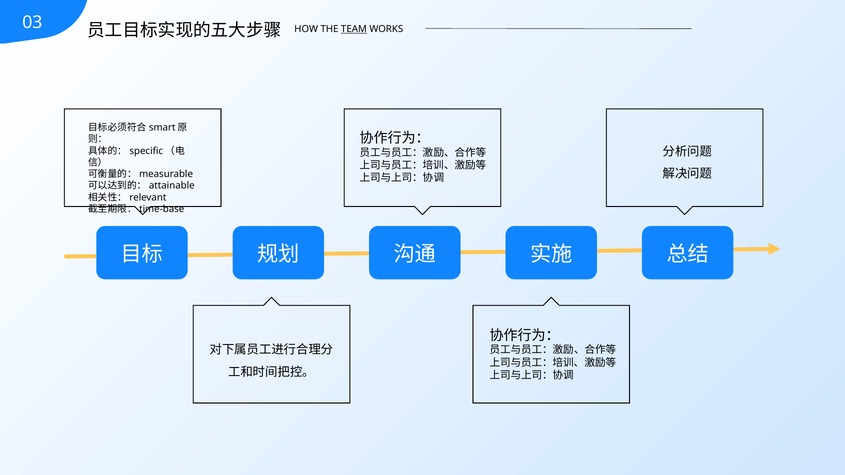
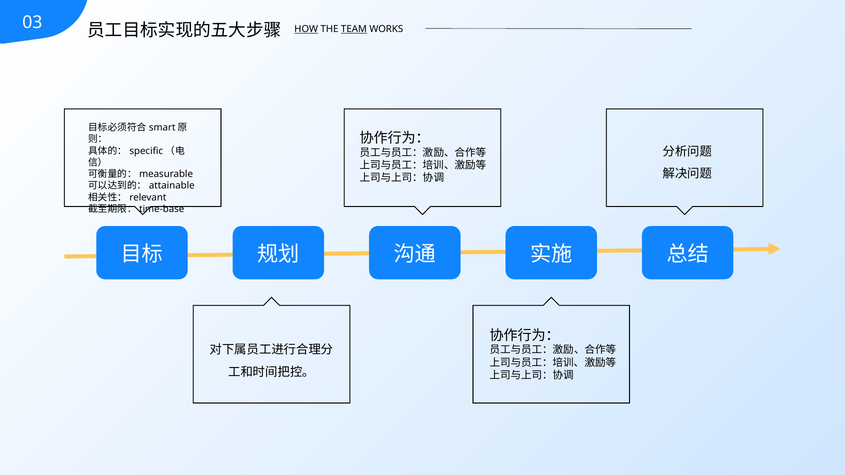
HOW underline: none -> present
